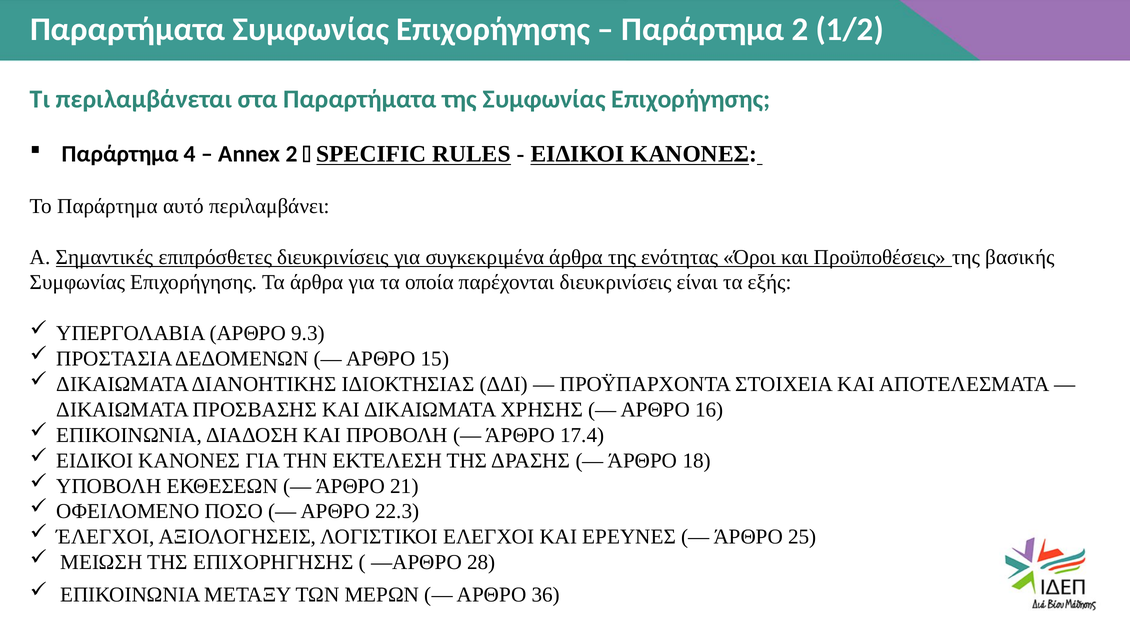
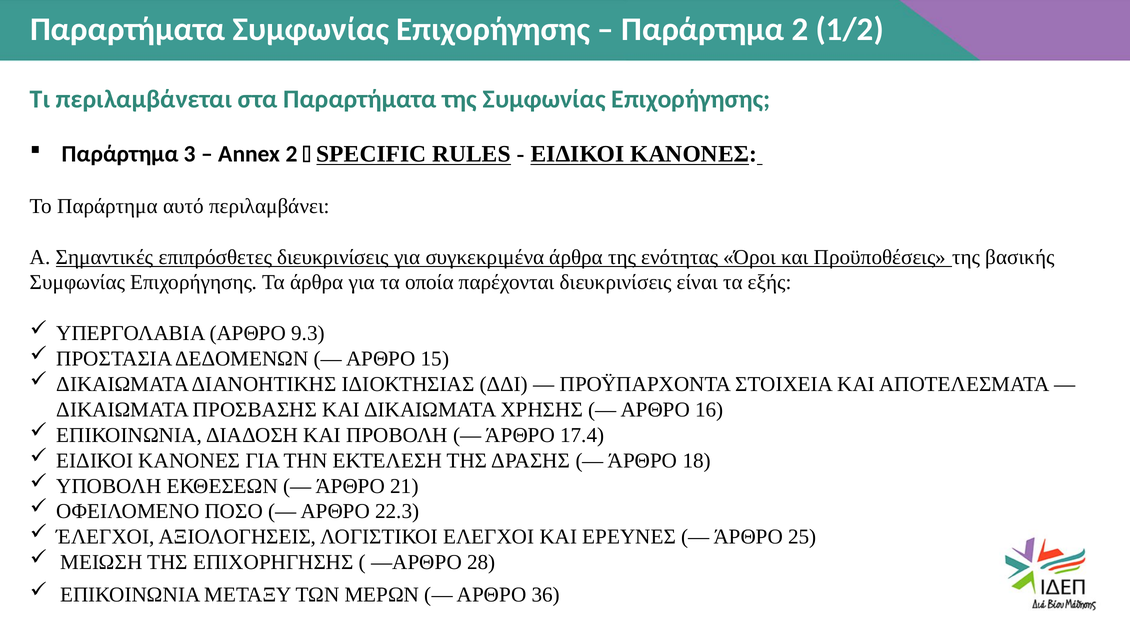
4: 4 -> 3
